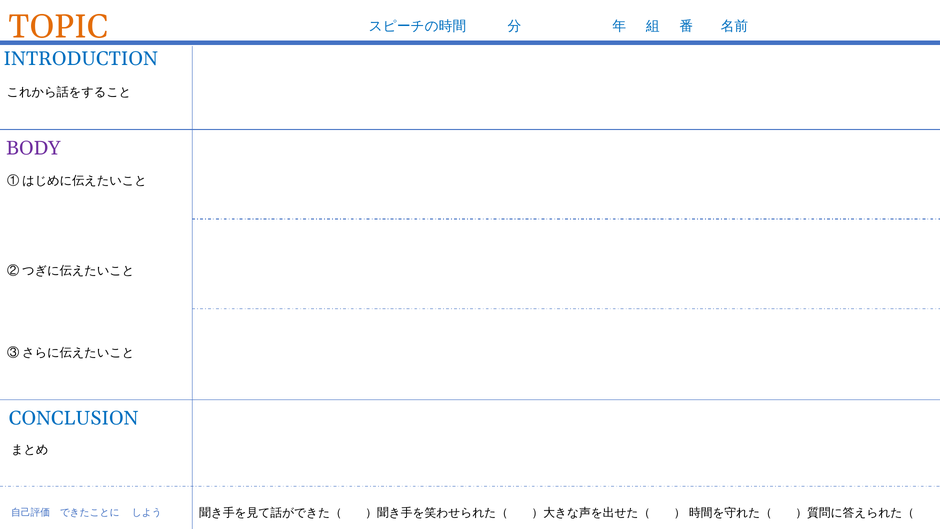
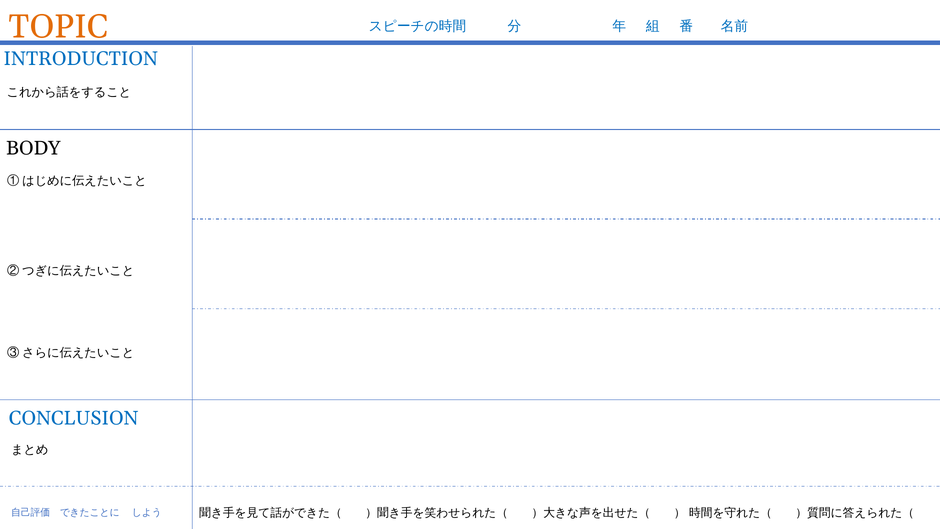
BODY colour: purple -> black
